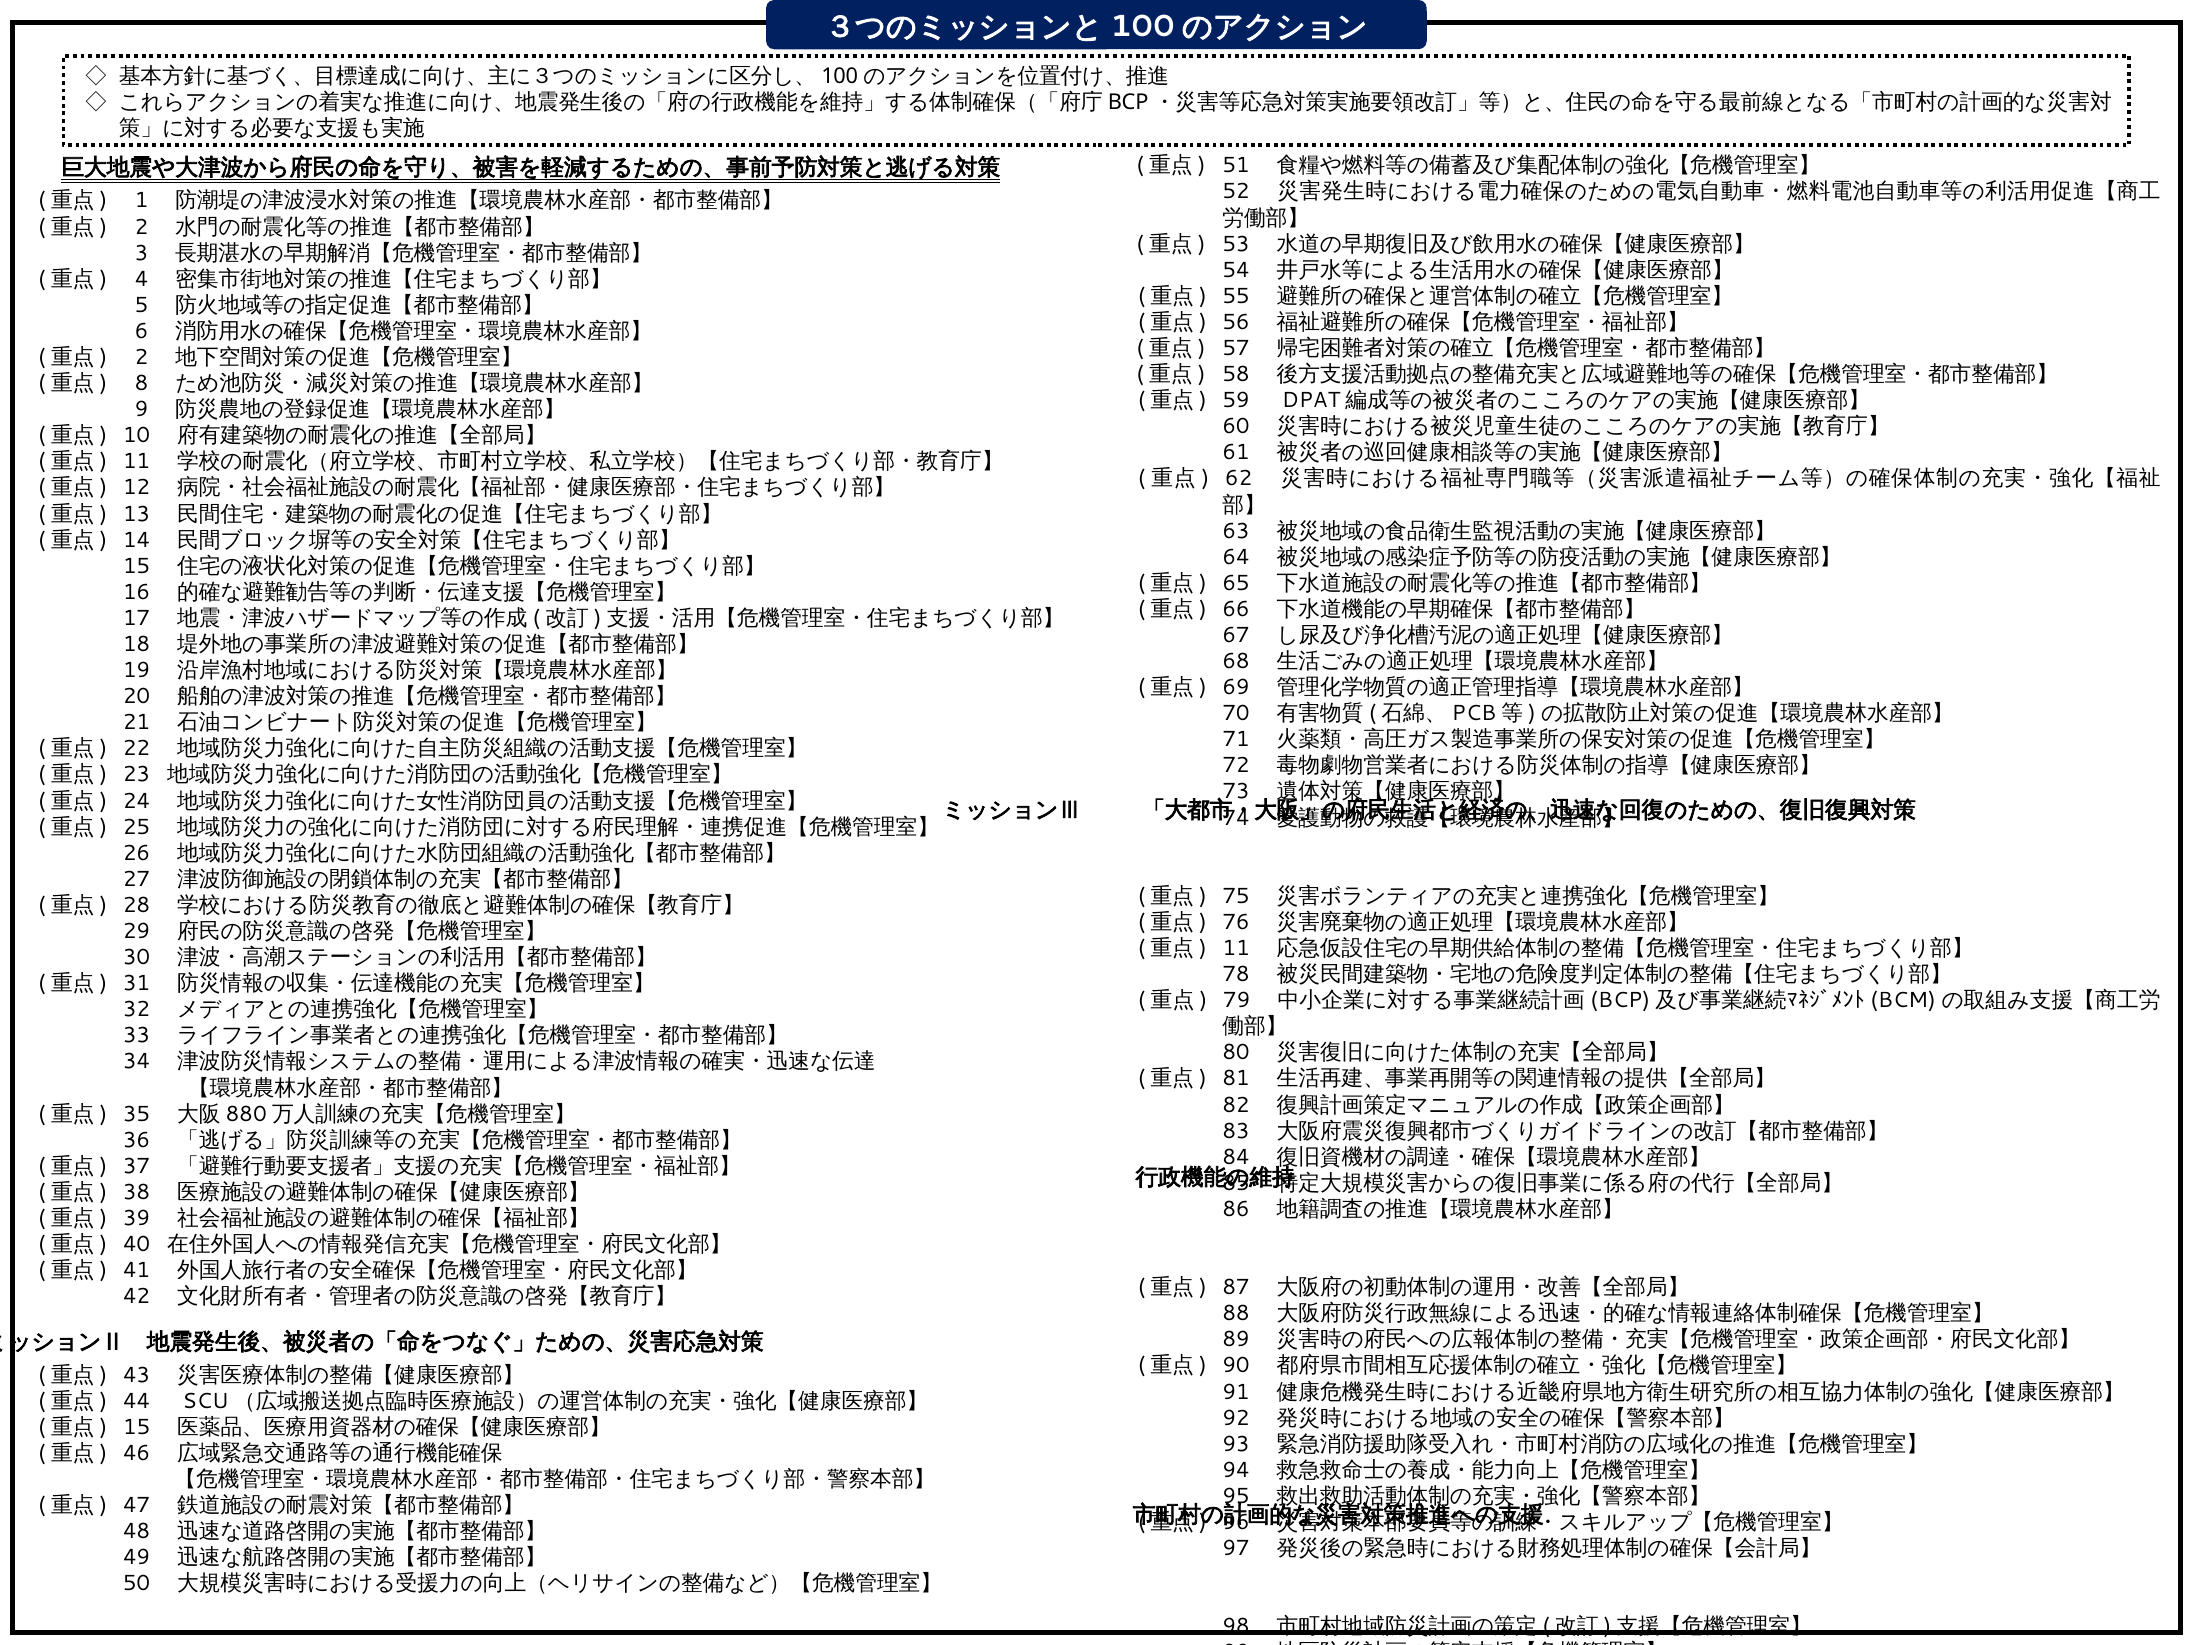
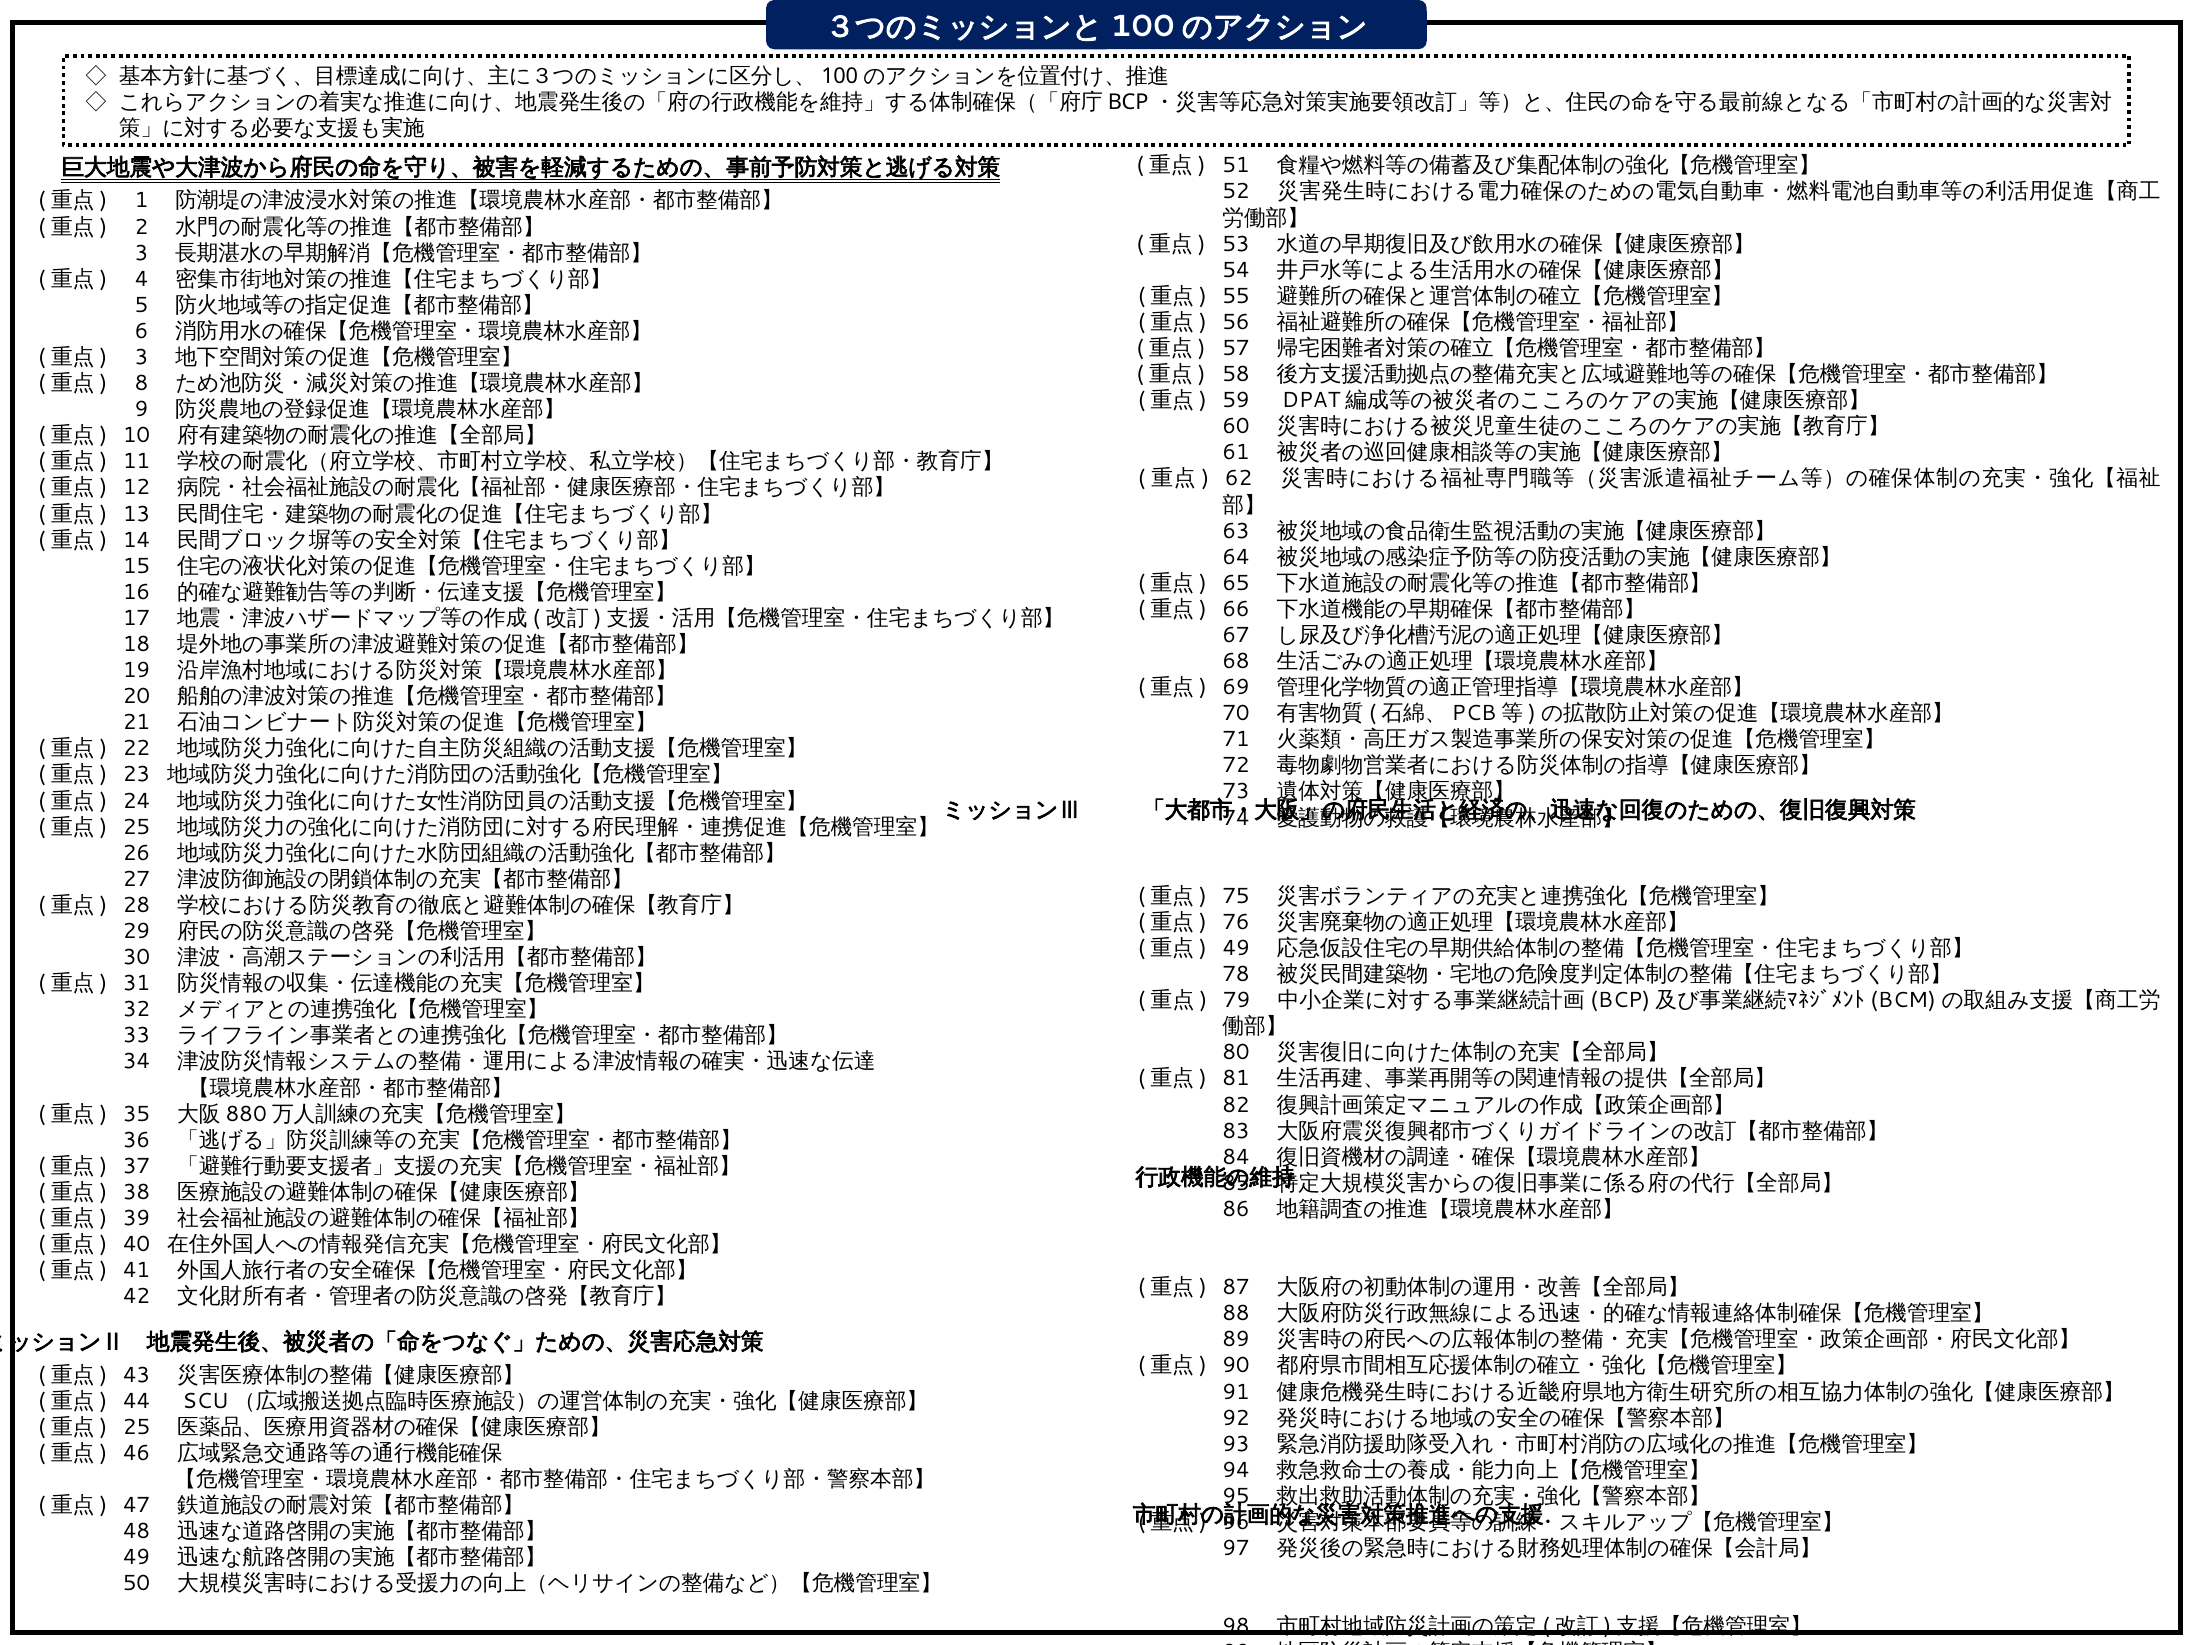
2 at (142, 357): 2 -> 3
11 at (1236, 948): 11 -> 49
15 at (137, 1427): 15 -> 25
